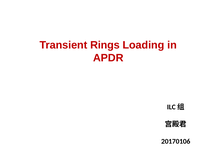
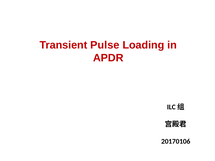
Rings: Rings -> Pulse
